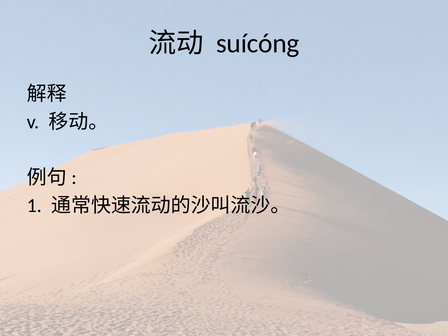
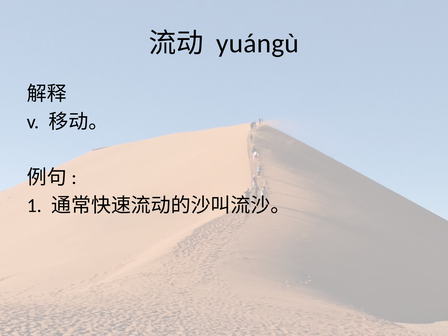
suícóng: suícóng -> yuángù
